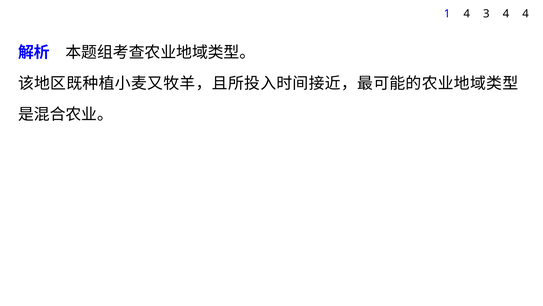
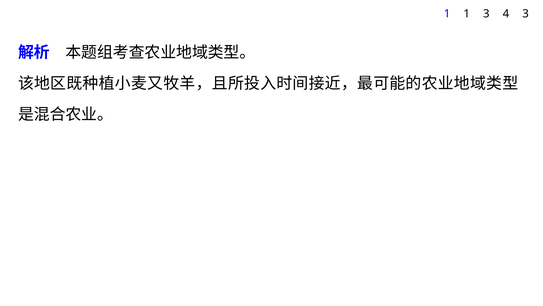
1 4: 4 -> 1
4 4: 4 -> 3
